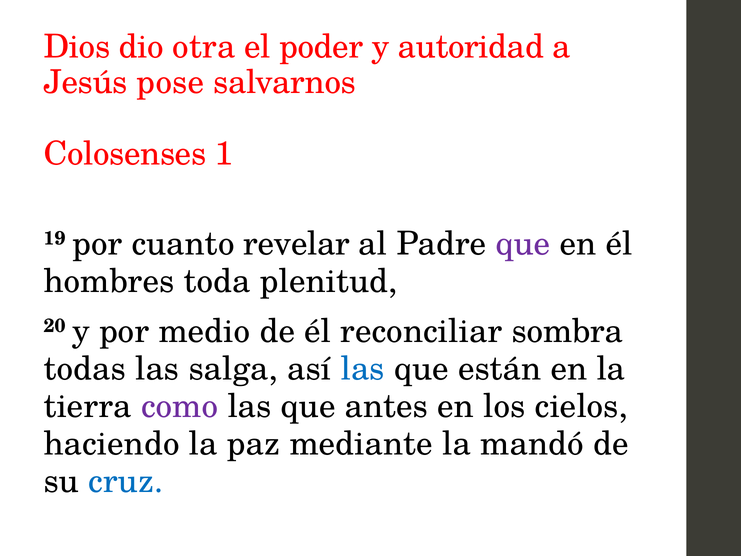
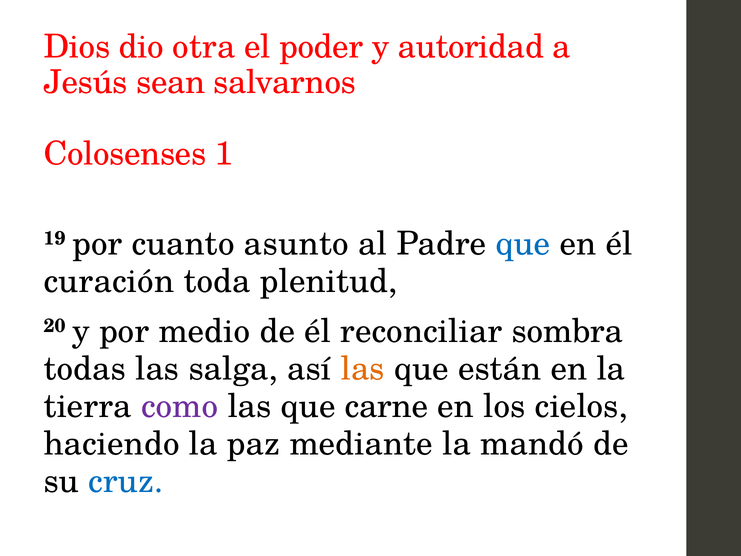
pose: pose -> sean
revelar: revelar -> asunto
que at (523, 244) colour: purple -> blue
hombres: hombres -> curación
las at (363, 369) colour: blue -> orange
antes: antes -> carne
